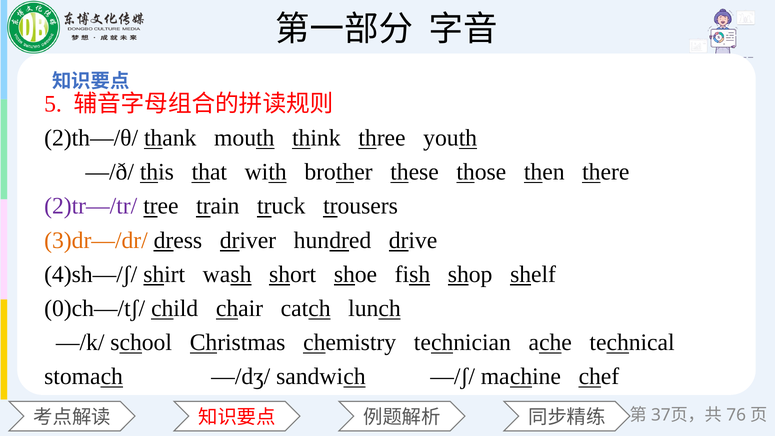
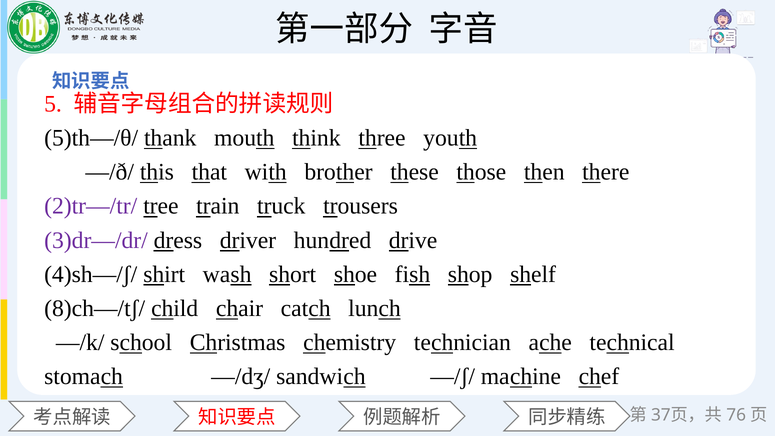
2)th—/θ/: 2)th—/θ/ -> 5)th—/θ/
3)dr—/dr/ colour: orange -> purple
0)ch—/tʃ/: 0)ch—/tʃ/ -> 8)ch—/tʃ/
